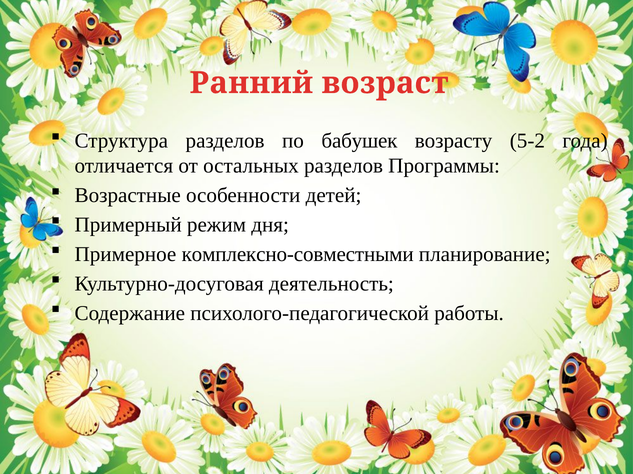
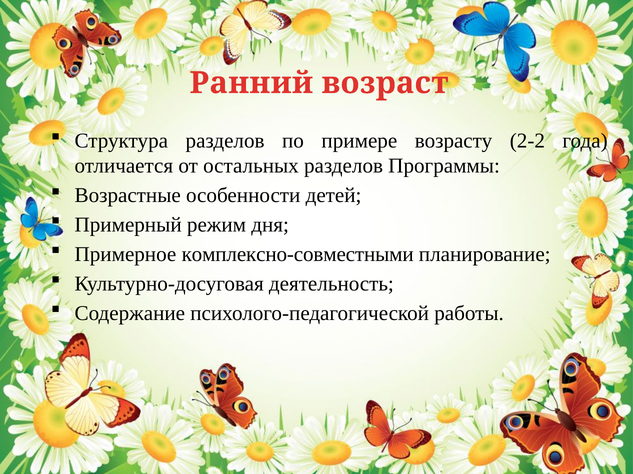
бабушек: бабушек -> примере
5‐2: 5‐2 -> 2‐2
